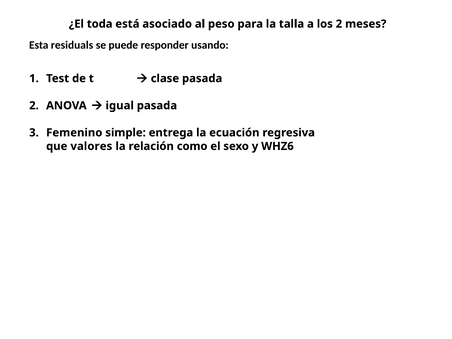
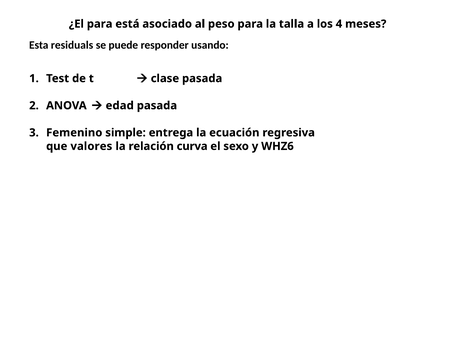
¿El toda: toda -> para
los 2: 2 -> 4
igual: igual -> edad
como: como -> curva
